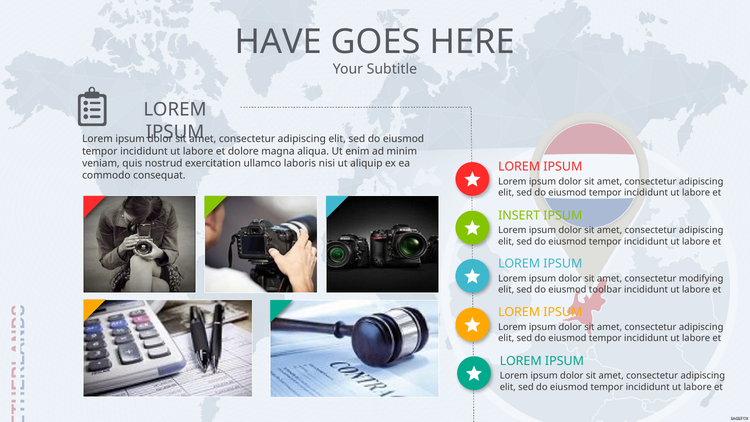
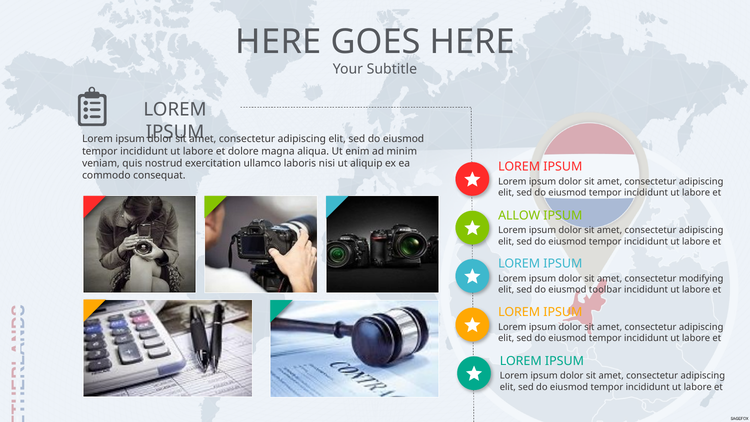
HAVE at (278, 42): HAVE -> HERE
INSERT: INSERT -> ALLOW
